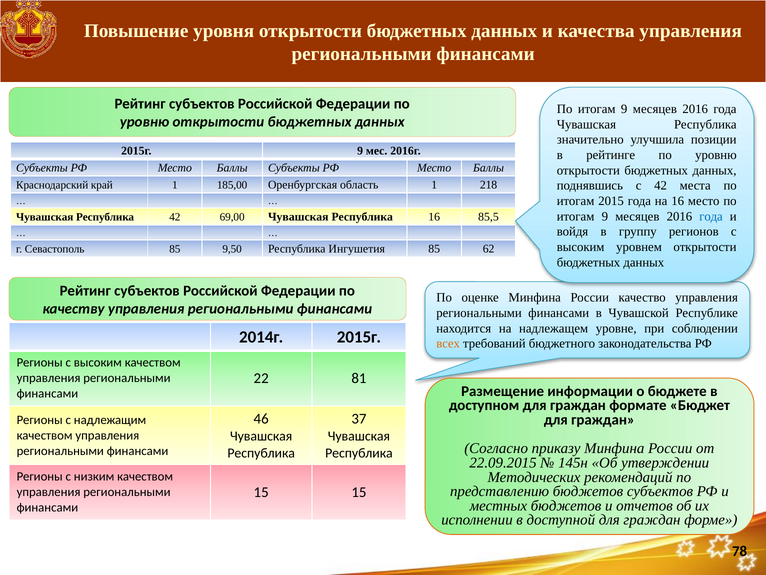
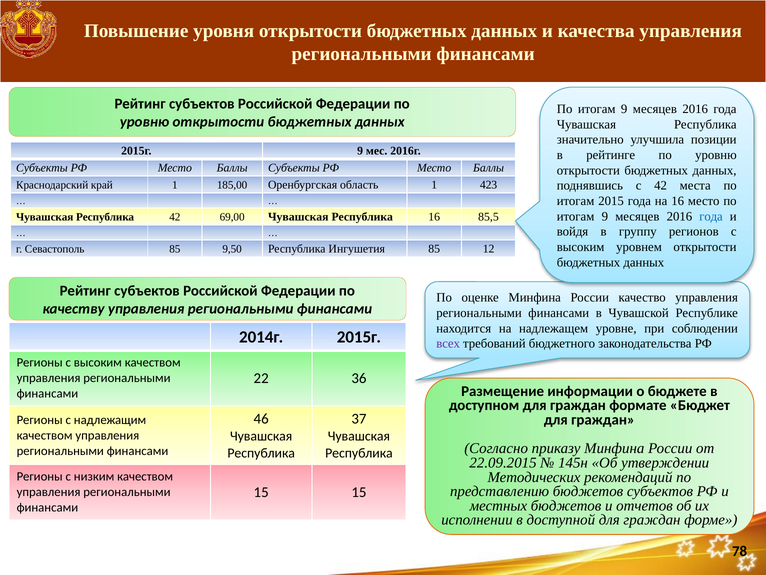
218: 218 -> 423
62: 62 -> 12
всех colour: orange -> purple
81: 81 -> 36
